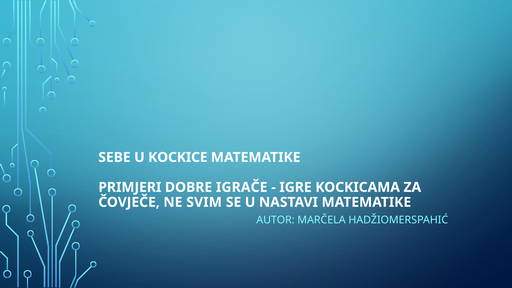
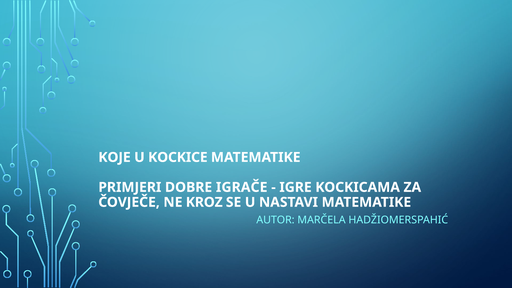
SEBE: SEBE -> KOJE
SVIM: SVIM -> KROZ
